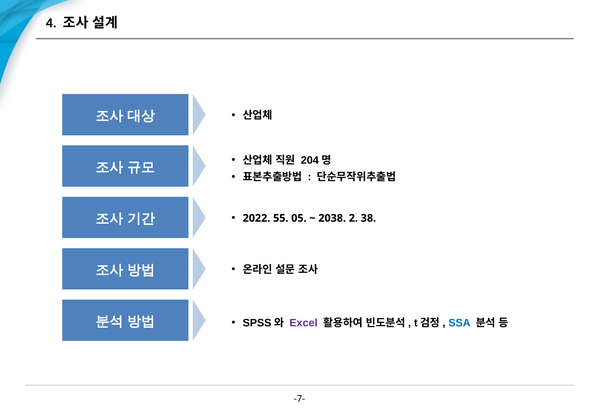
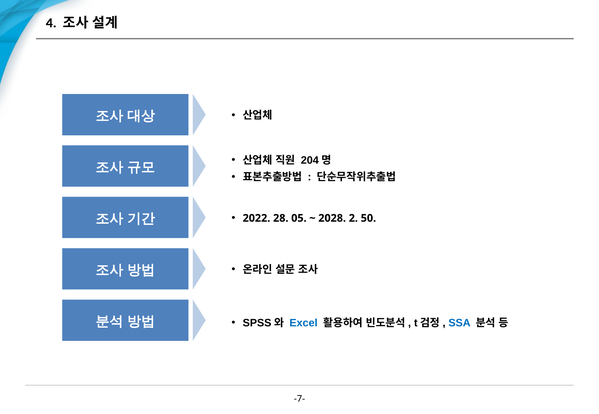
55: 55 -> 28
2038: 2038 -> 2028
38: 38 -> 50
Excel colour: purple -> blue
